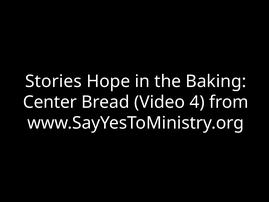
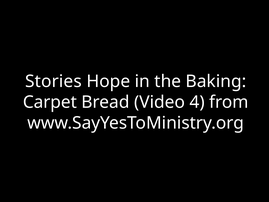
Center: Center -> Carpet
